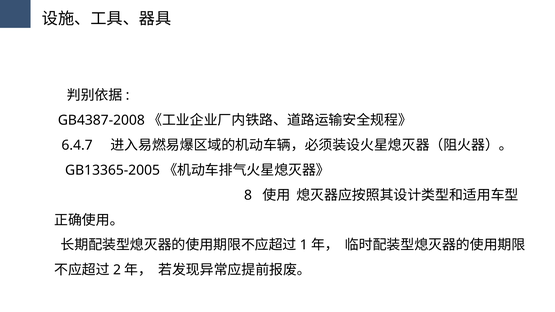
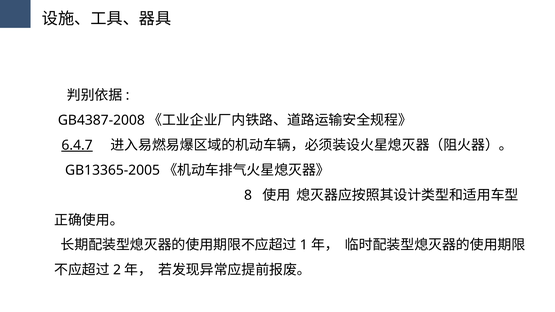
6.4.7 underline: none -> present
